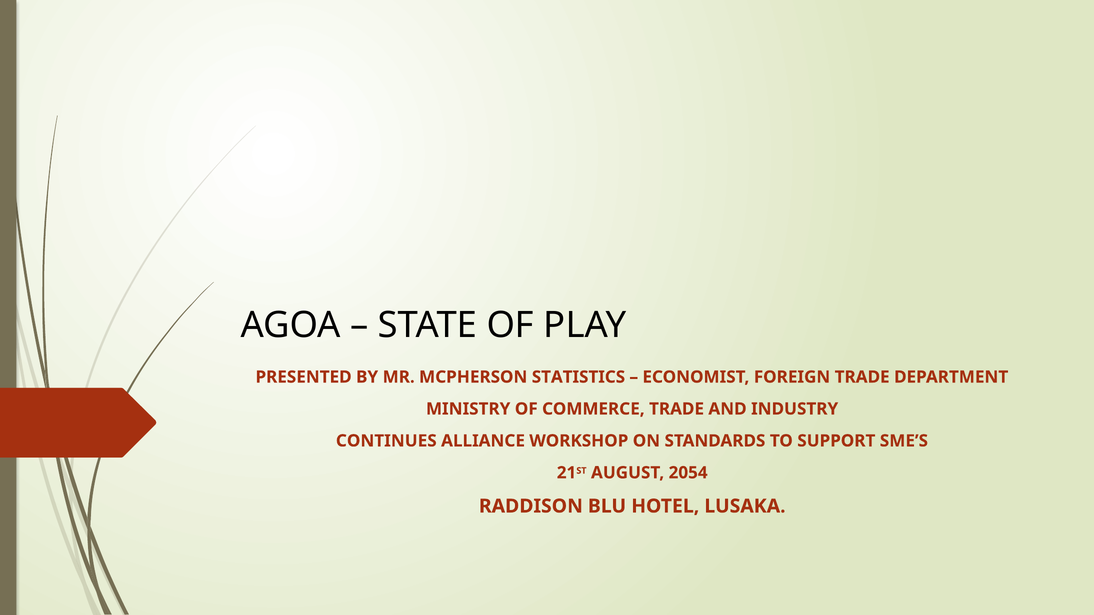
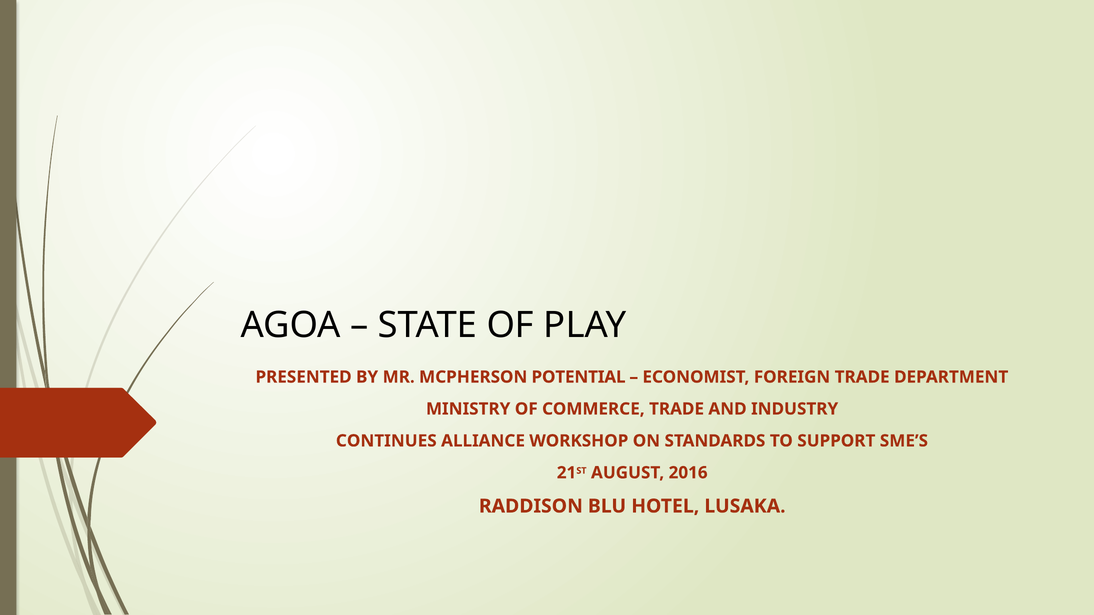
STATISTICS: STATISTICS -> POTENTIAL
2054: 2054 -> 2016
